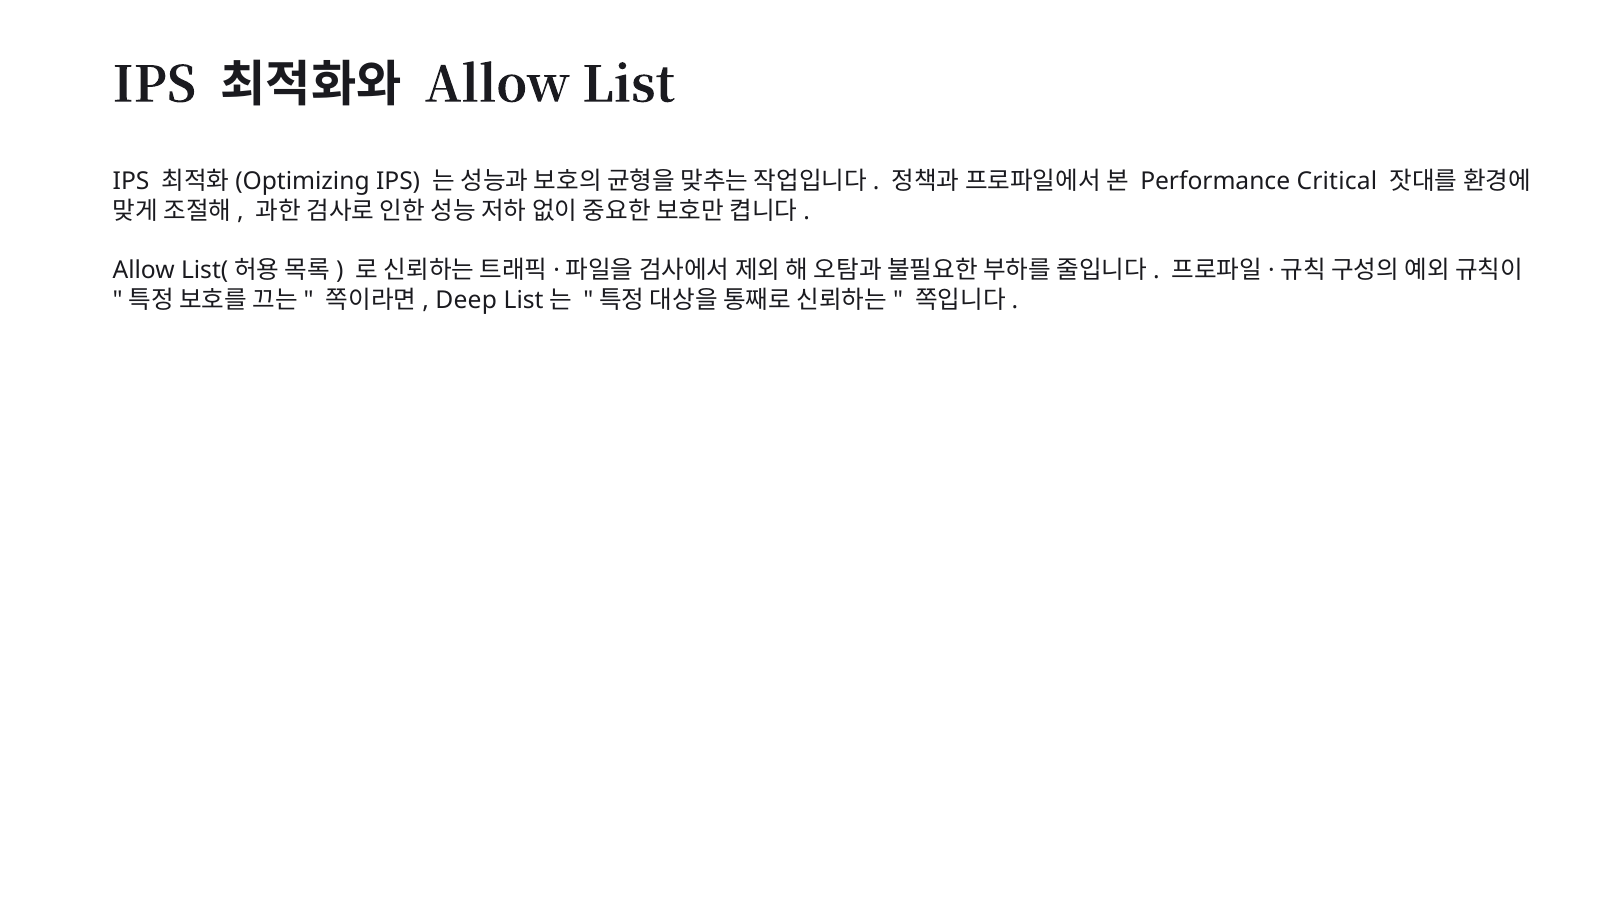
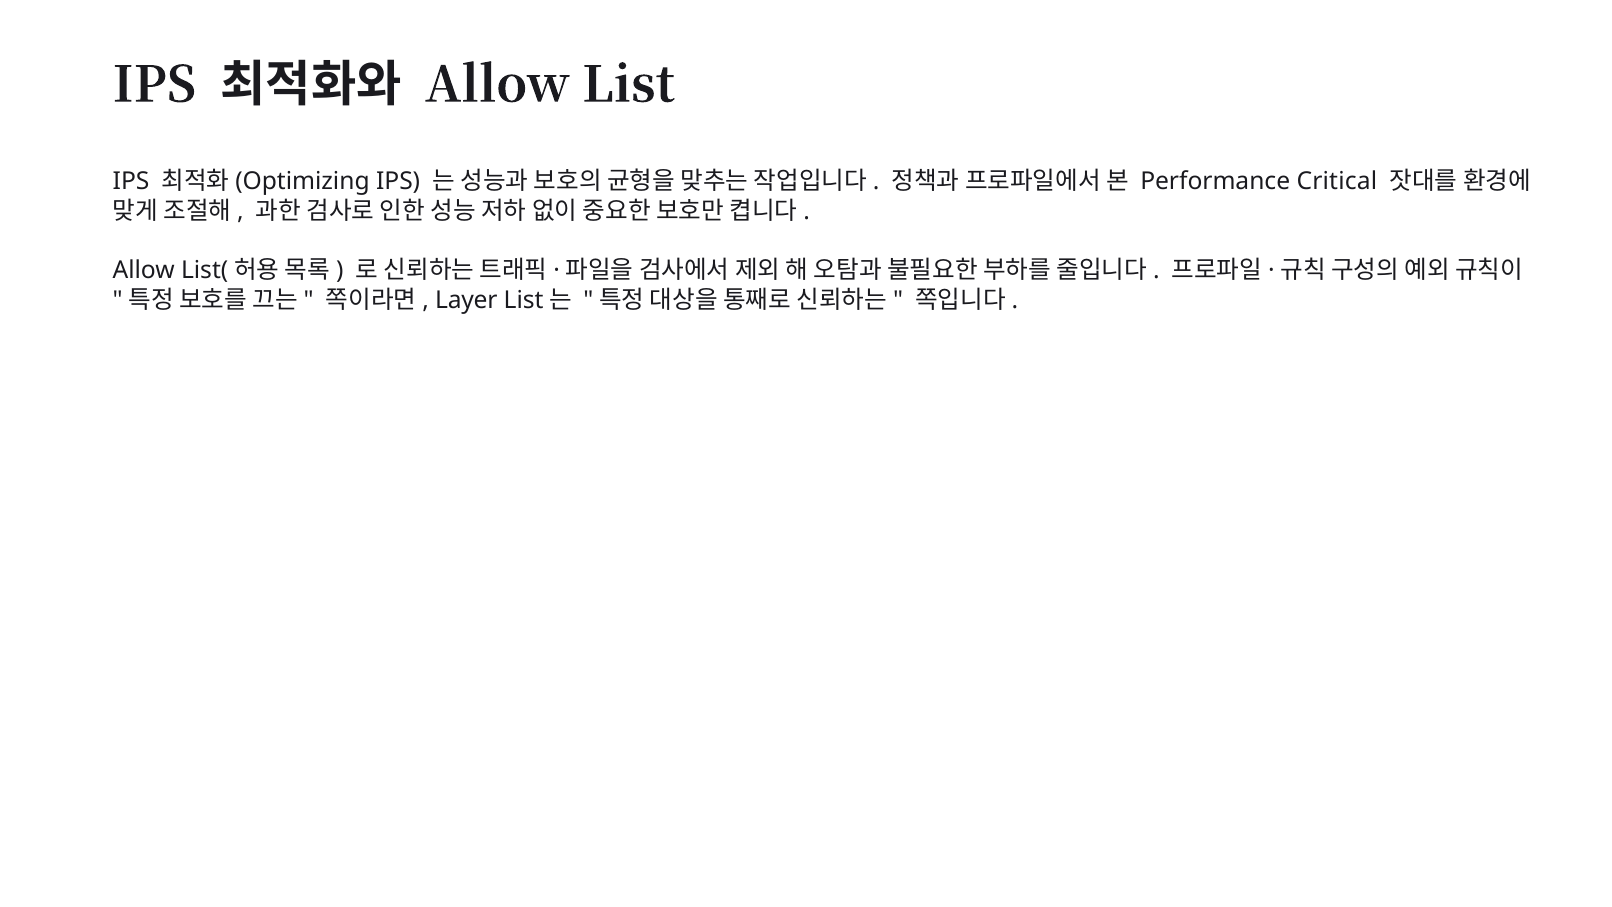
Deep: Deep -> Layer
